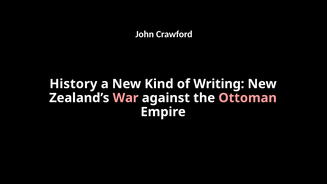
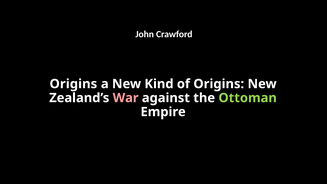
History at (73, 84): History -> Origins
of Writing: Writing -> Origins
Ottoman colour: pink -> light green
